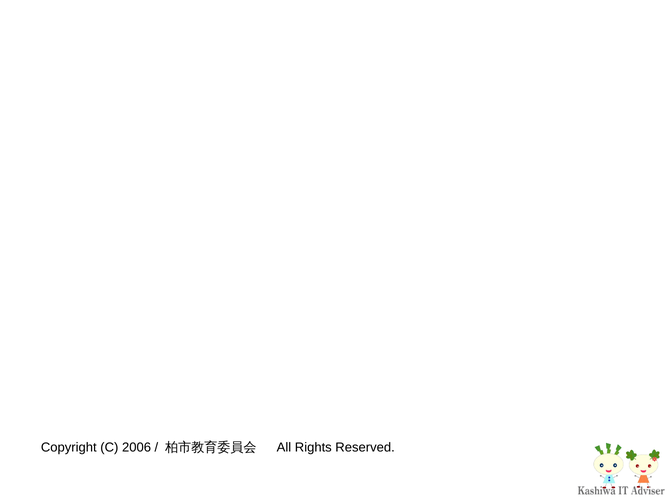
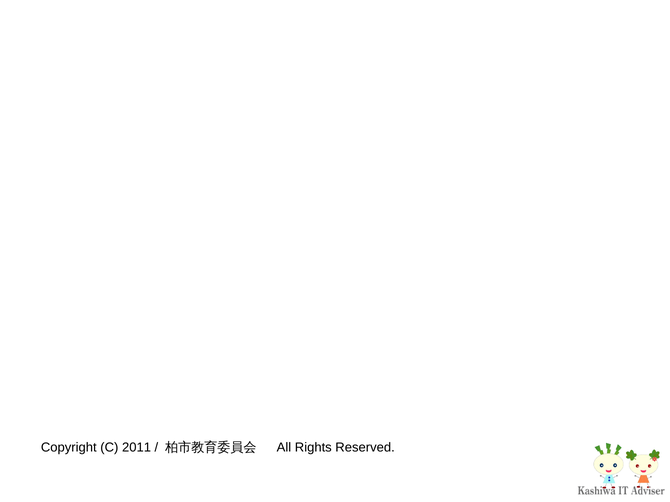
2006: 2006 -> 2011
